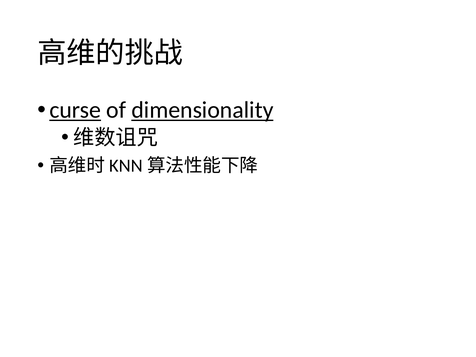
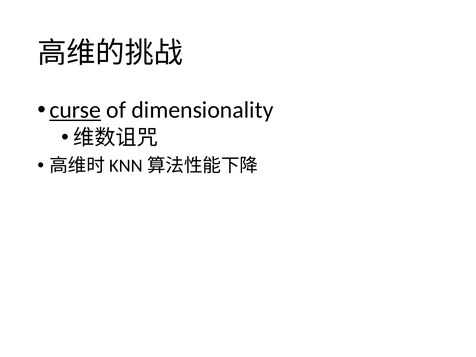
dimensionality underline: present -> none
